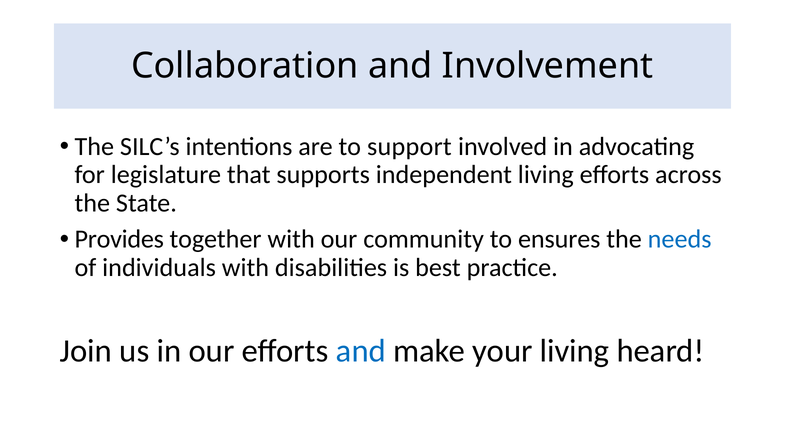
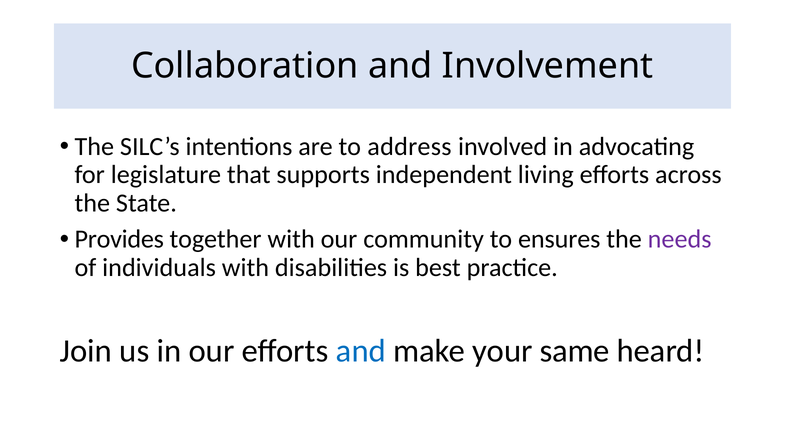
support: support -> address
needs colour: blue -> purple
your living: living -> same
